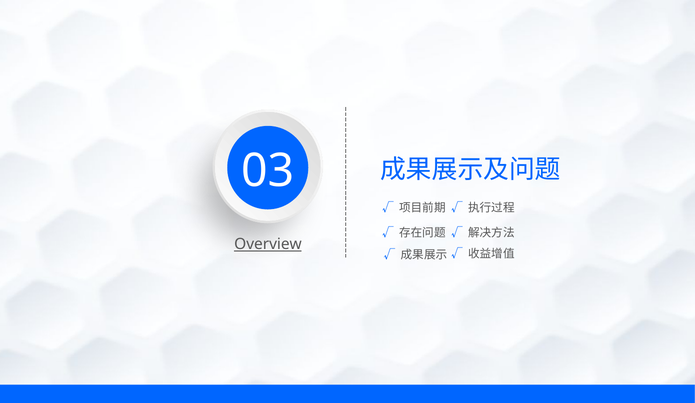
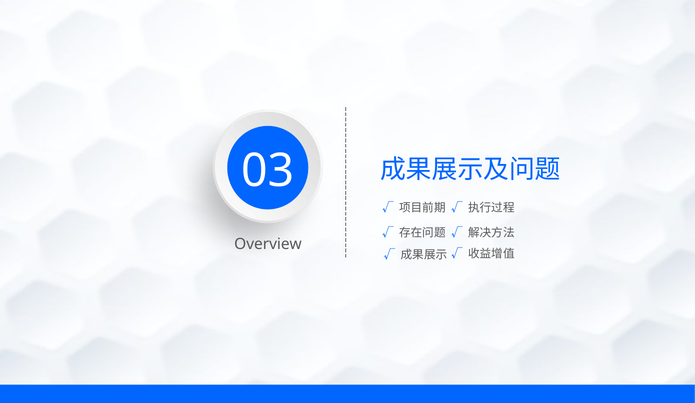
Overview underline: present -> none
